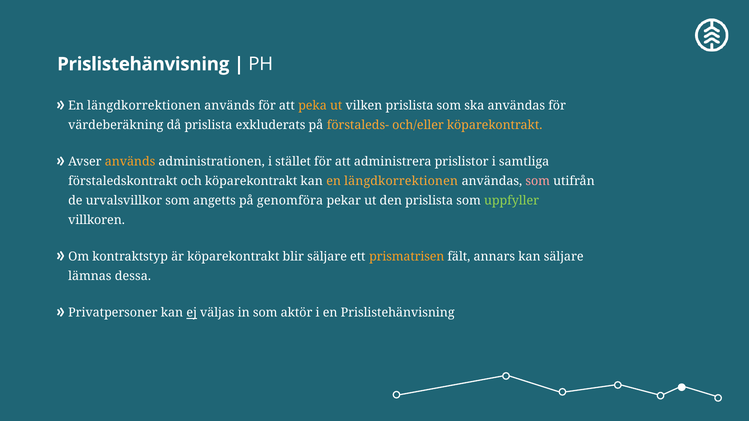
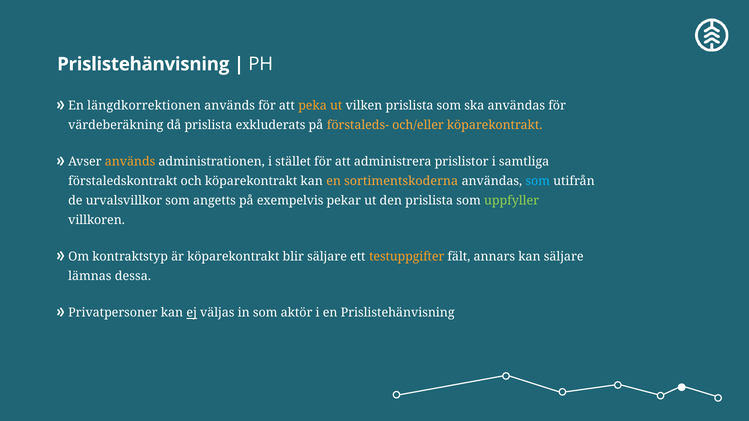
kan en längdkorrektionen: längdkorrektionen -> sortimentskoderna
som at (538, 181) colour: pink -> light blue
genomföra: genomföra -> exempelvis
prismatrisen: prismatrisen -> testuppgifter
